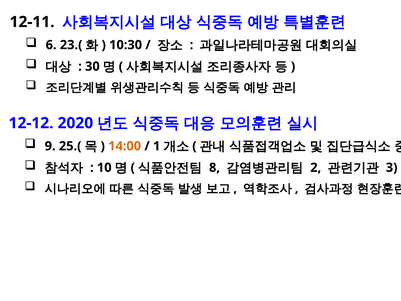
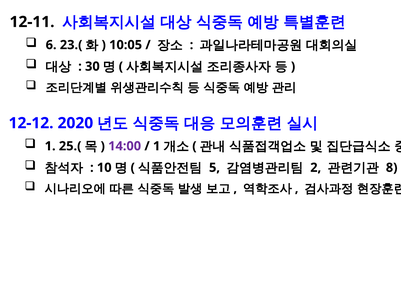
10:30: 10:30 -> 10:05
9 at (50, 146): 9 -> 1
14:00 colour: orange -> purple
8: 8 -> 5
3: 3 -> 8
